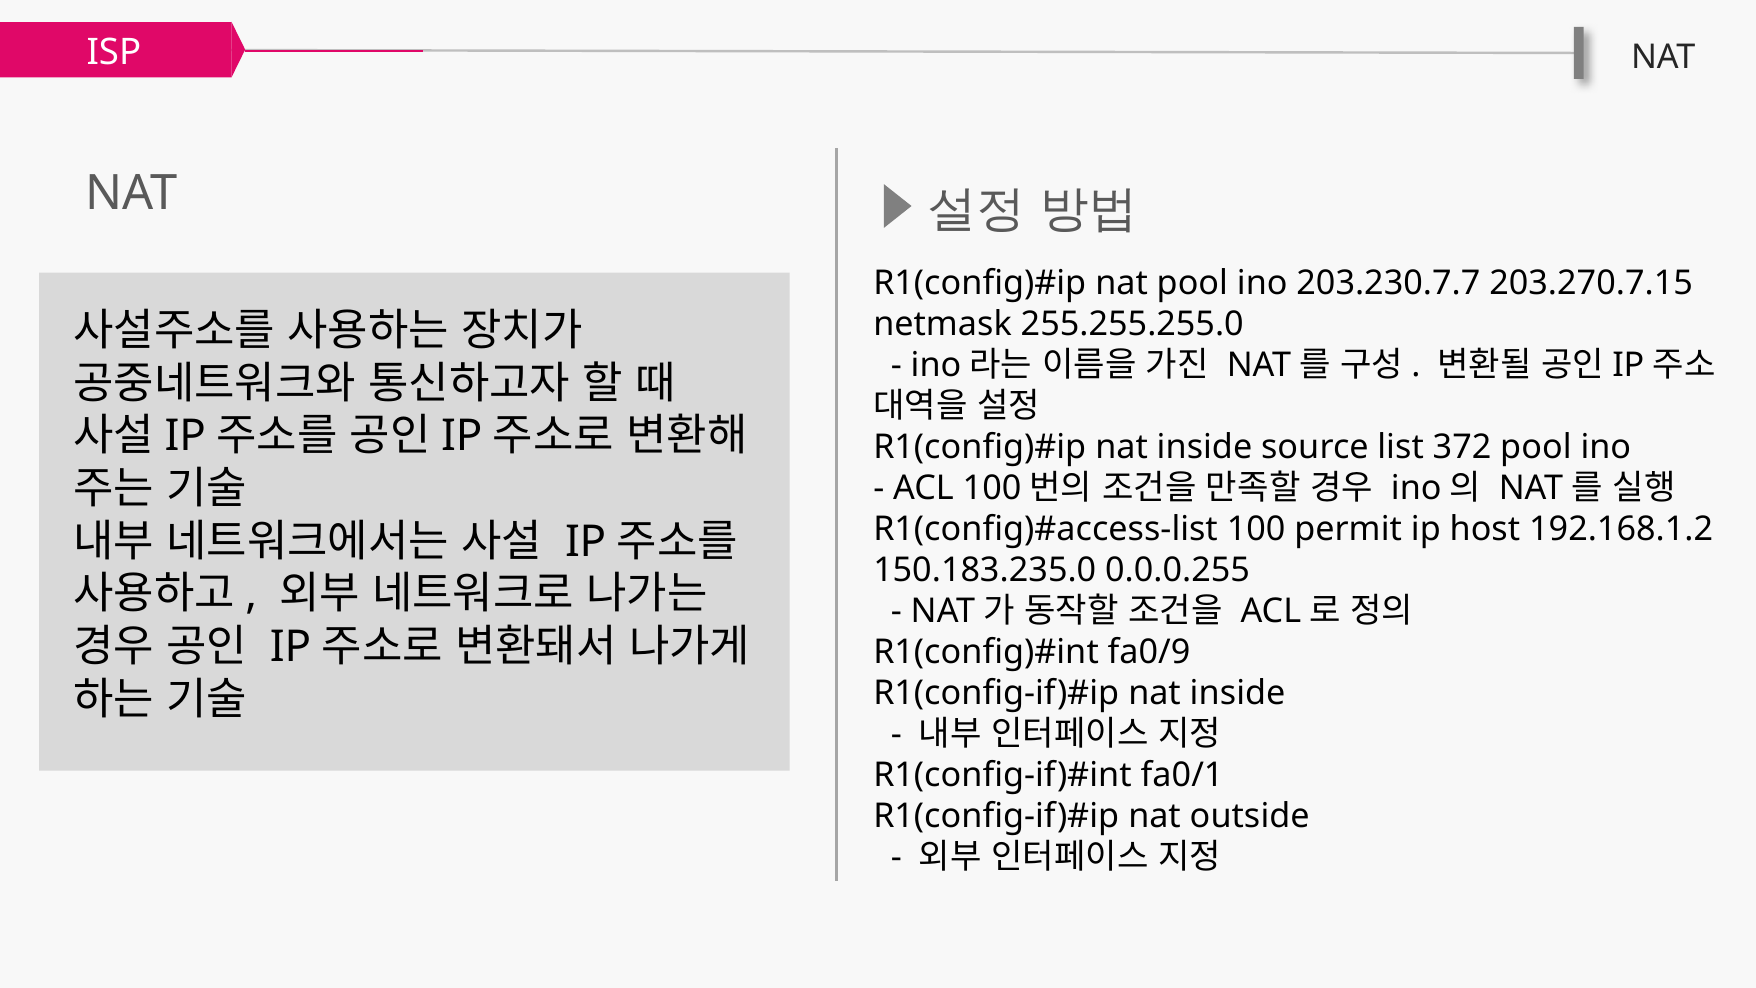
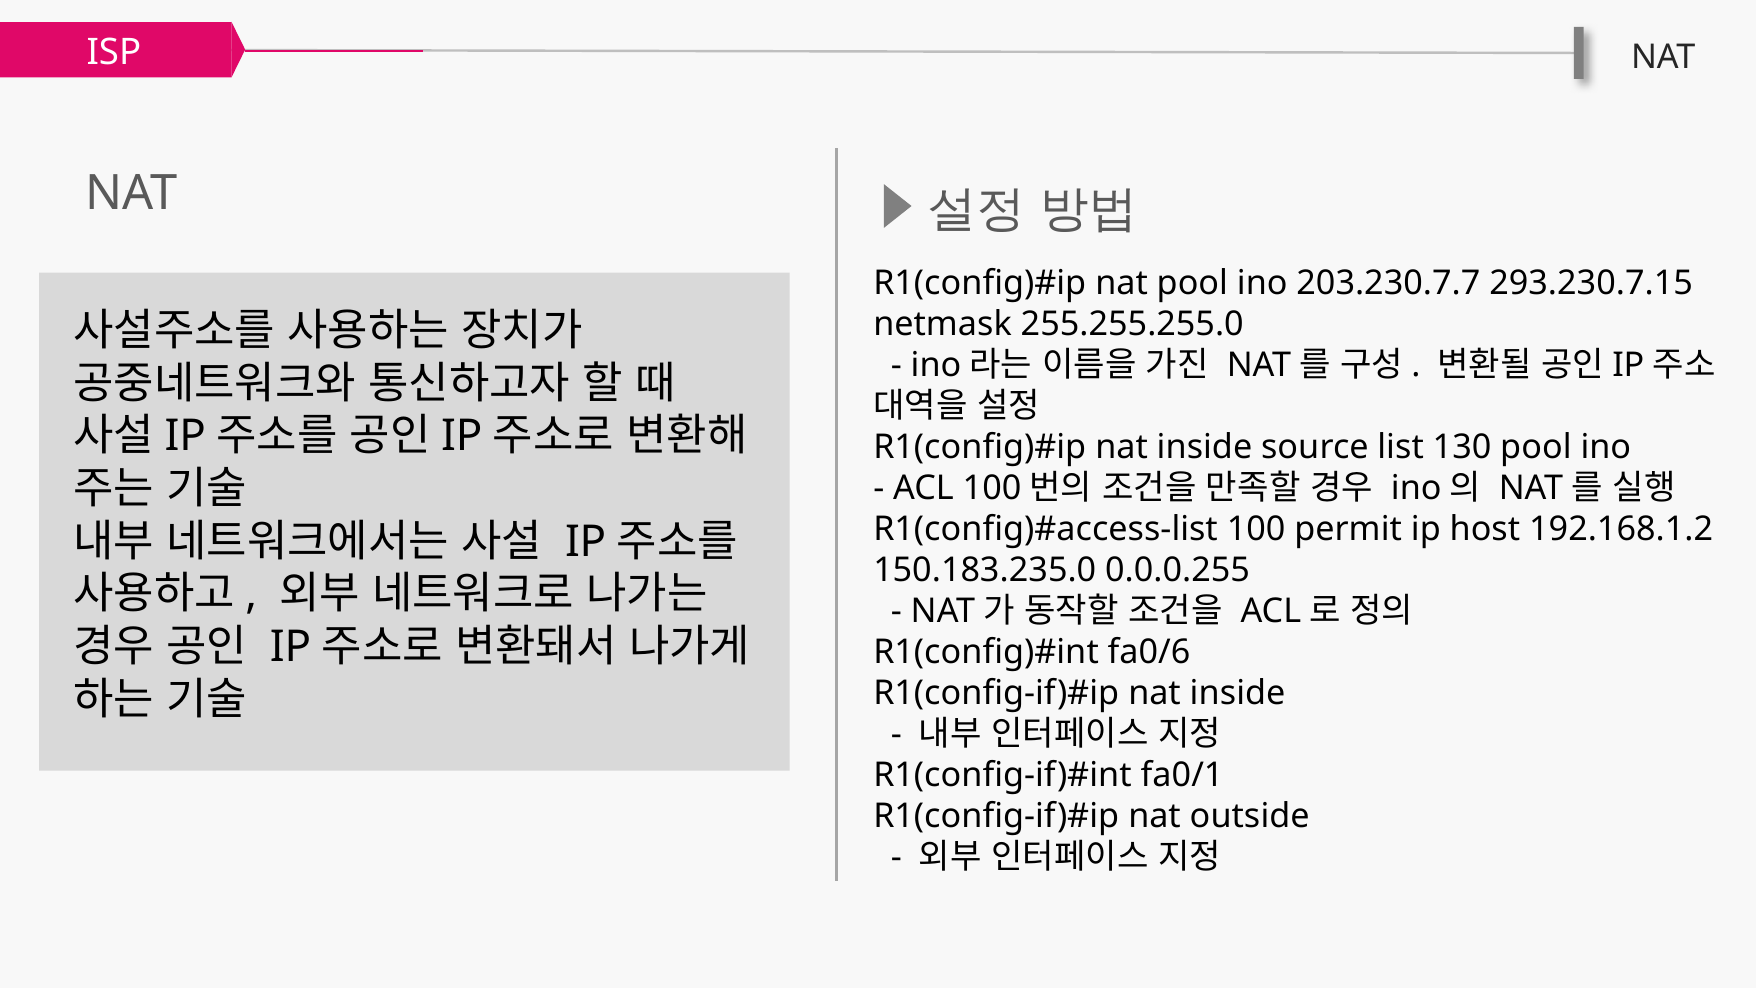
203.270.7.15: 203.270.7.15 -> 293.230.7.15
372: 372 -> 130
fa0/9: fa0/9 -> fa0/6
